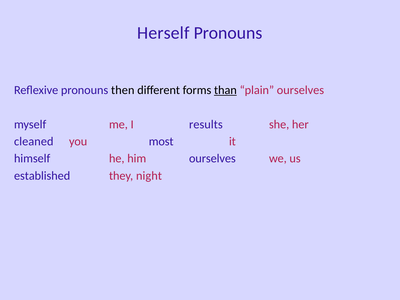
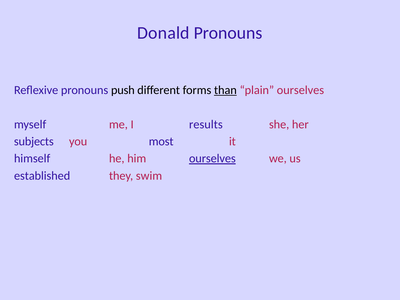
Herself: Herself -> Donald
then: then -> push
cleaned: cleaned -> subjects
ourselves at (212, 159) underline: none -> present
night: night -> swim
